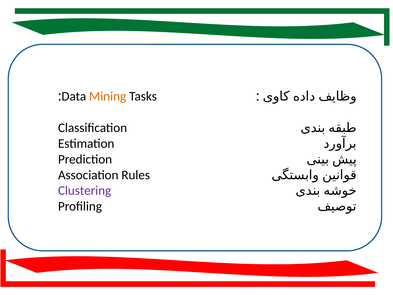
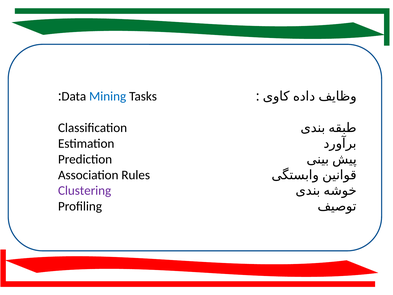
Mining colour: orange -> blue
